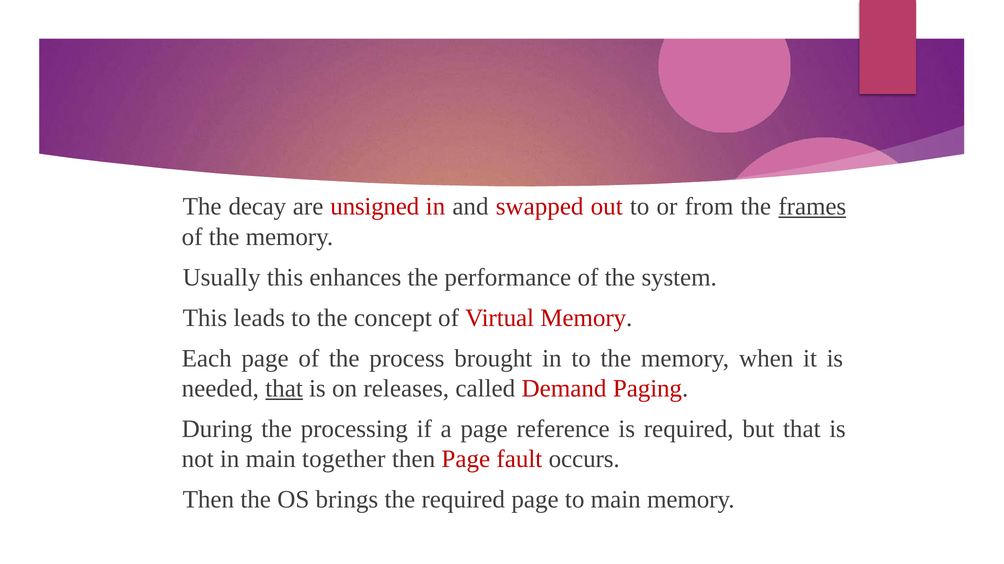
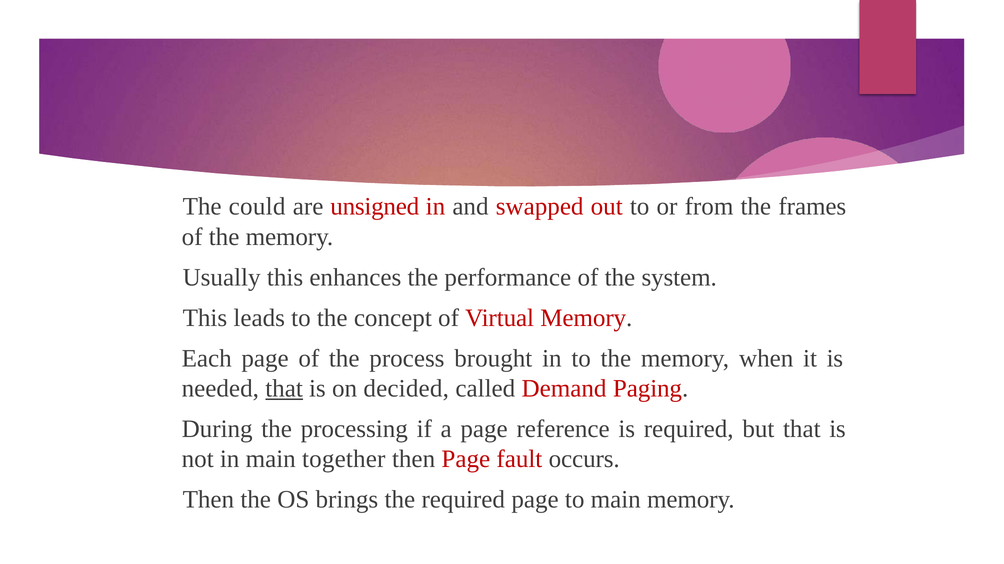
decay: decay -> could
frames underline: present -> none
releases: releases -> decided
